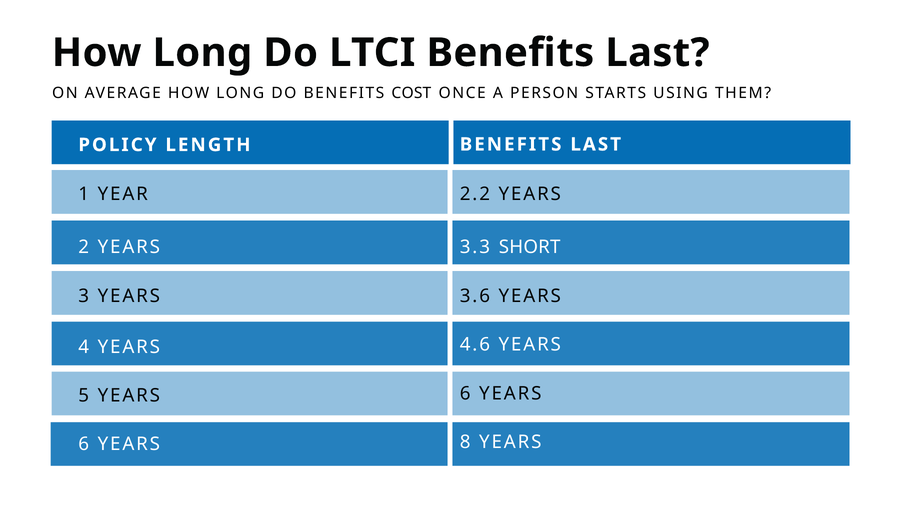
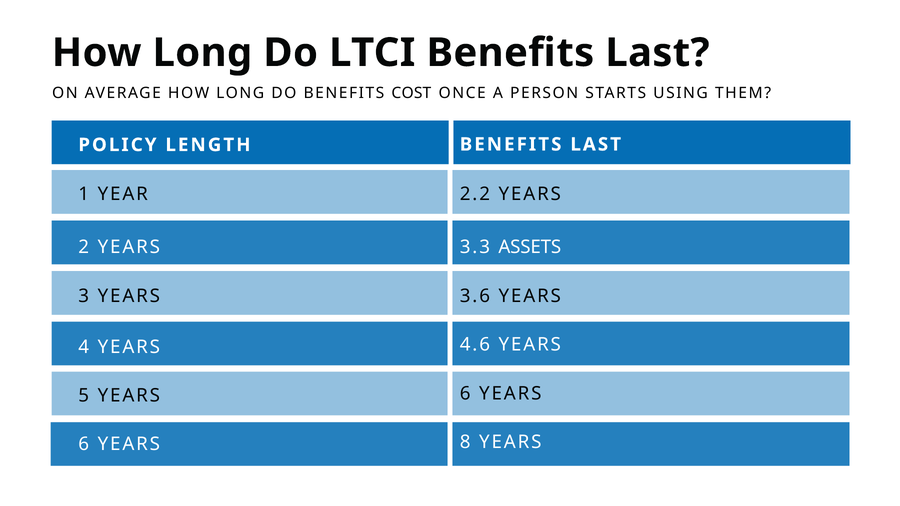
SHORT: SHORT -> ASSETS
